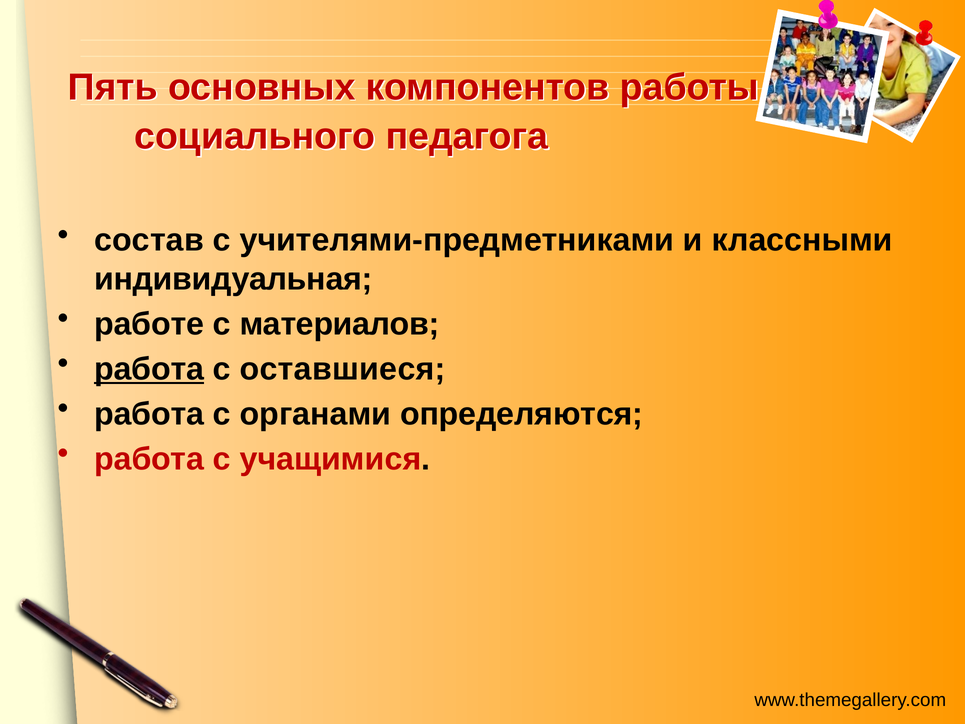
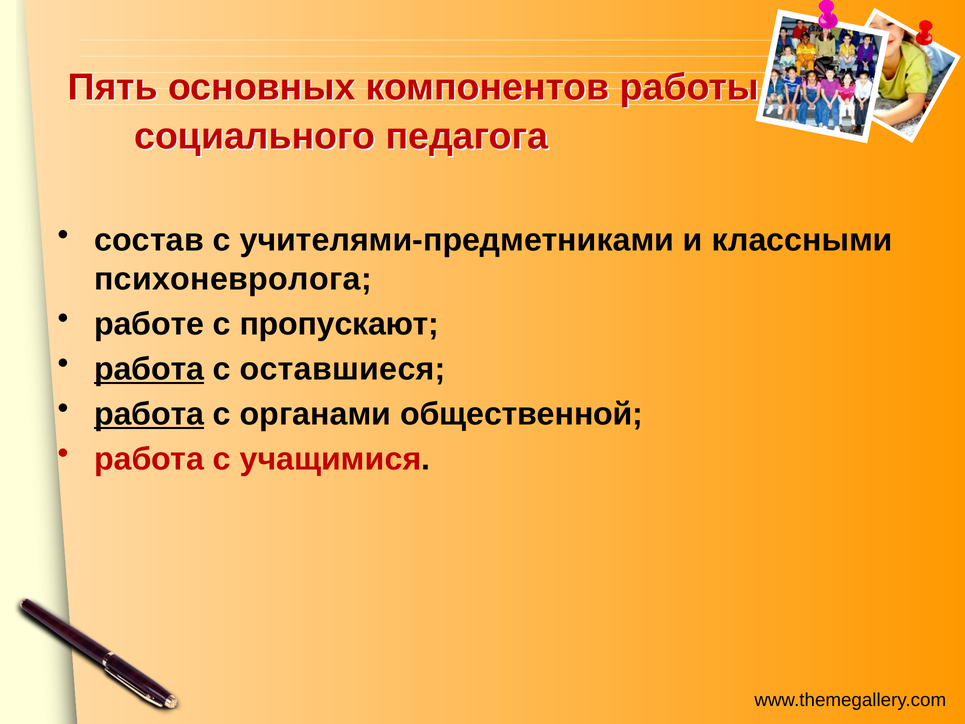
индивидуальная: индивидуальная -> психоневролога
материалов: материалов -> пропускают
работа at (149, 414) underline: none -> present
определяются: определяются -> общественной
